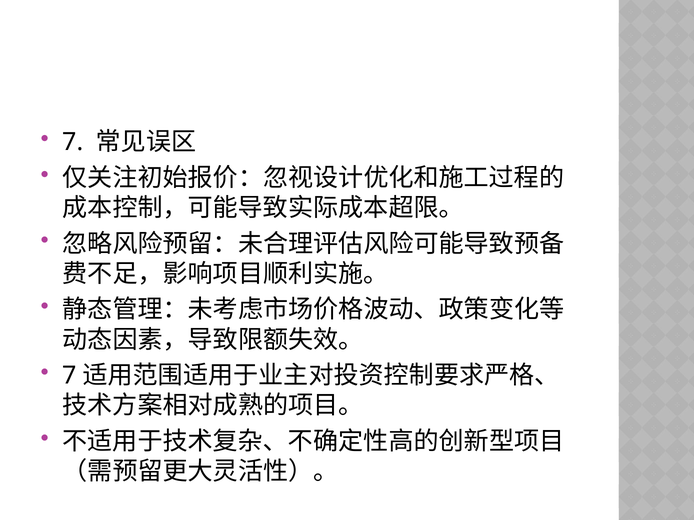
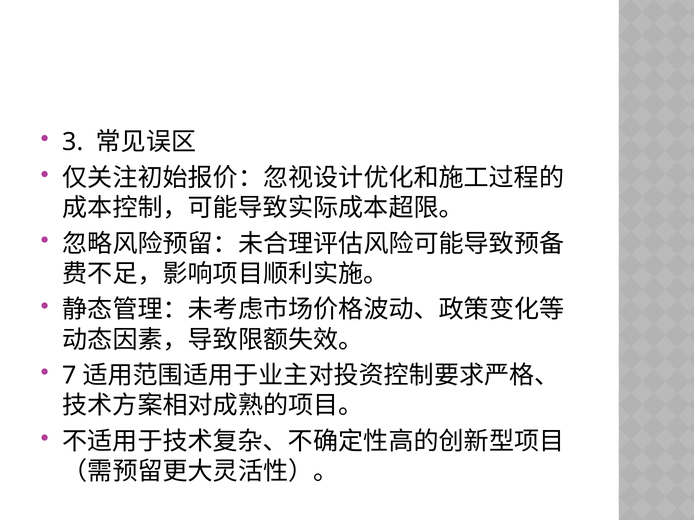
7 at (73, 142): 7 -> 3
